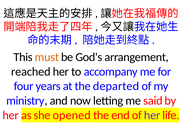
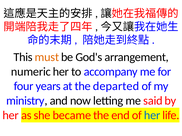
reached: reached -> numeric
opened: opened -> became
her at (152, 116) colour: purple -> blue
